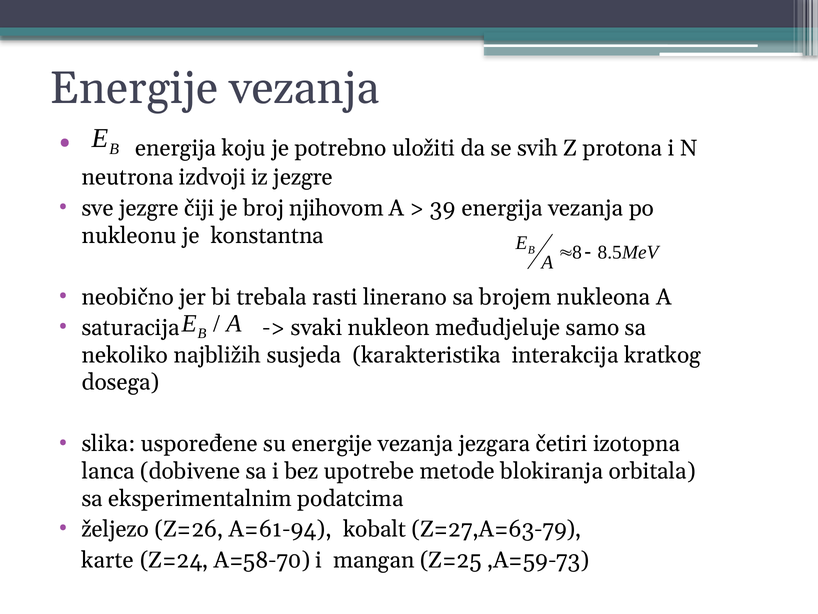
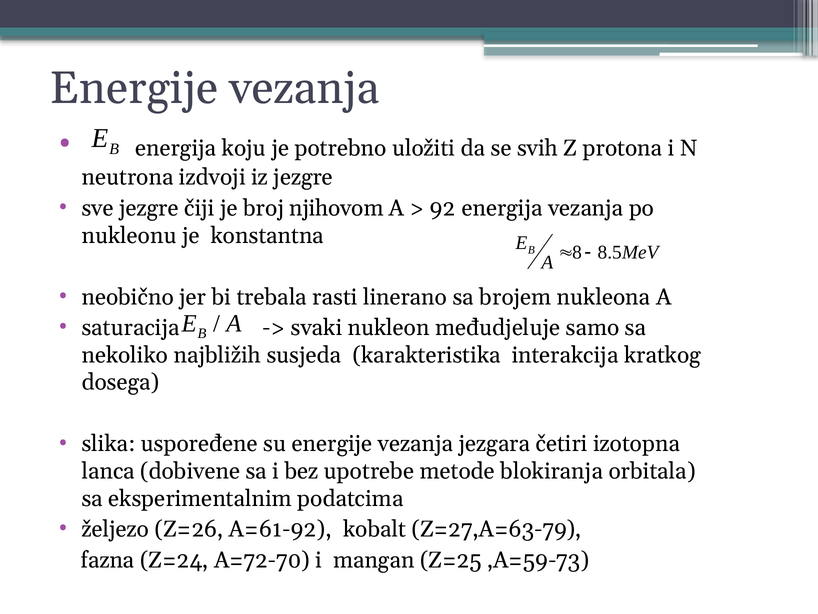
39: 39 -> 92
A=61-94: A=61-94 -> A=61-92
karte: karte -> fazna
A=58-70: A=58-70 -> A=72-70
